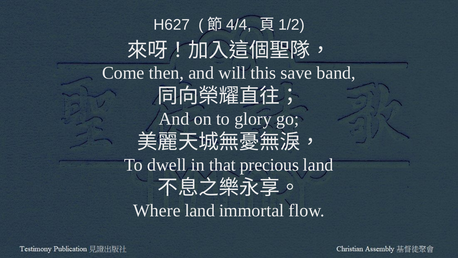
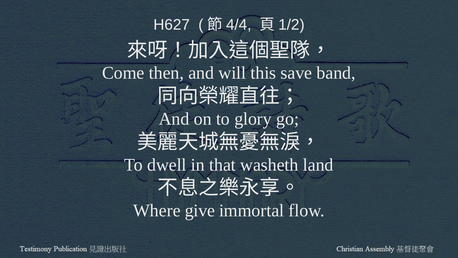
precious: precious -> washeth
Where land: land -> give
